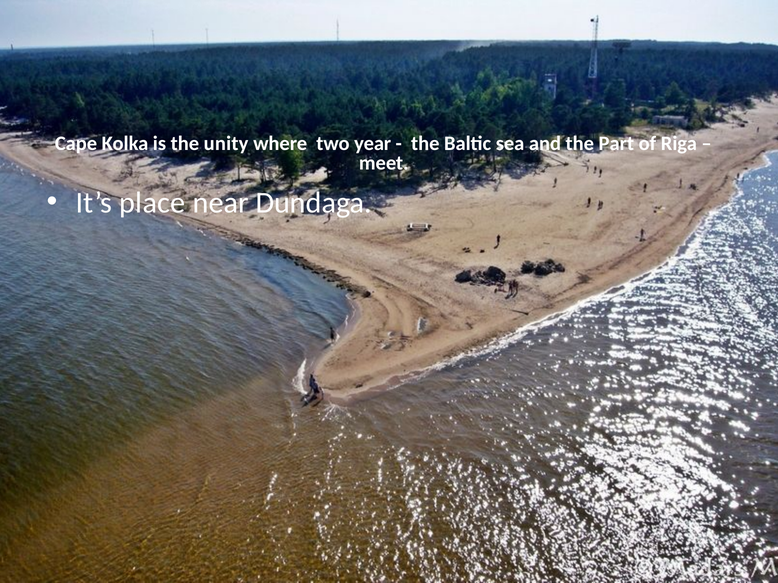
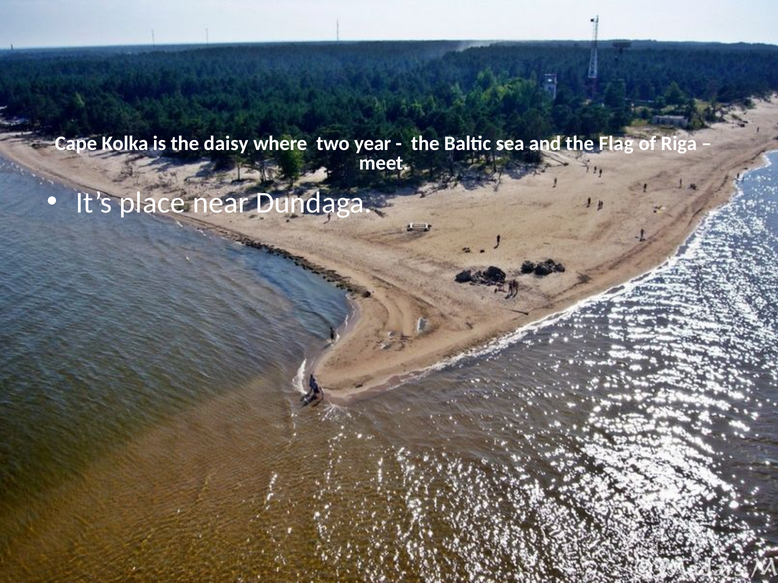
unity: unity -> daisy
Part: Part -> Flag
